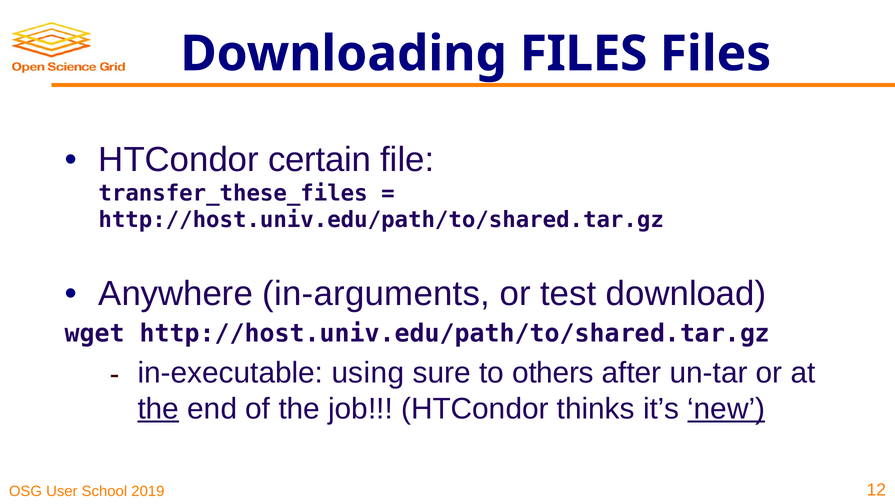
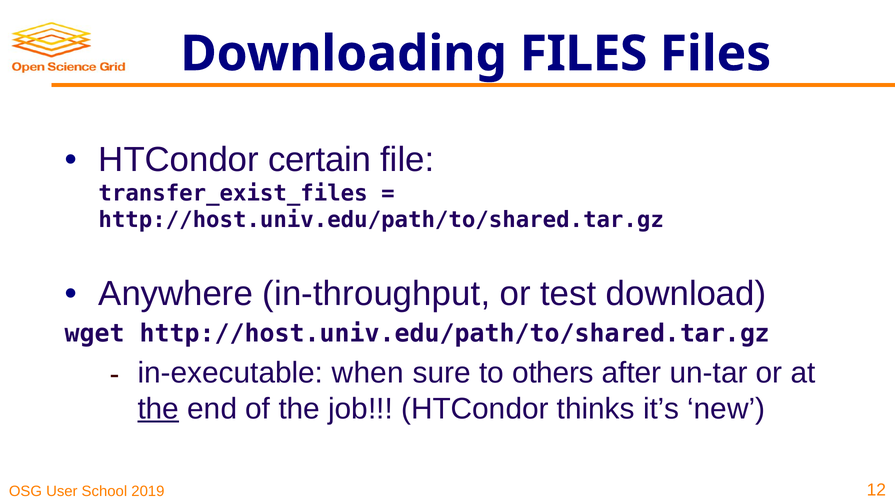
transfer_these_files: transfer_these_files -> transfer_exist_files
in-arguments: in-arguments -> in-throughput
using: using -> when
new underline: present -> none
